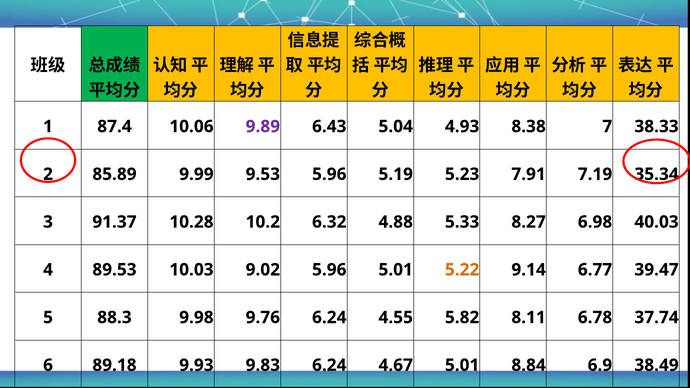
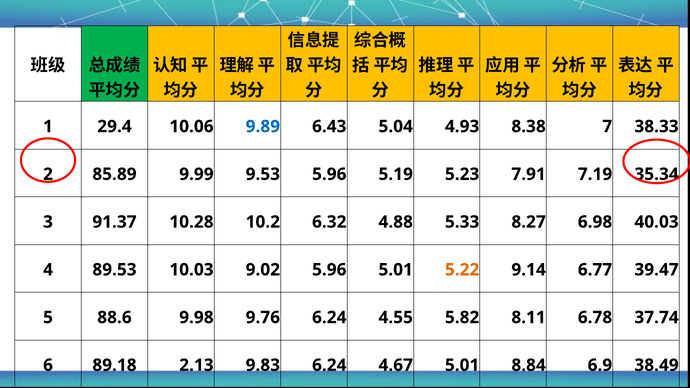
87.4: 87.4 -> 29.4
9.89 colour: purple -> blue
88.3: 88.3 -> 88.6
9.93: 9.93 -> 2.13
